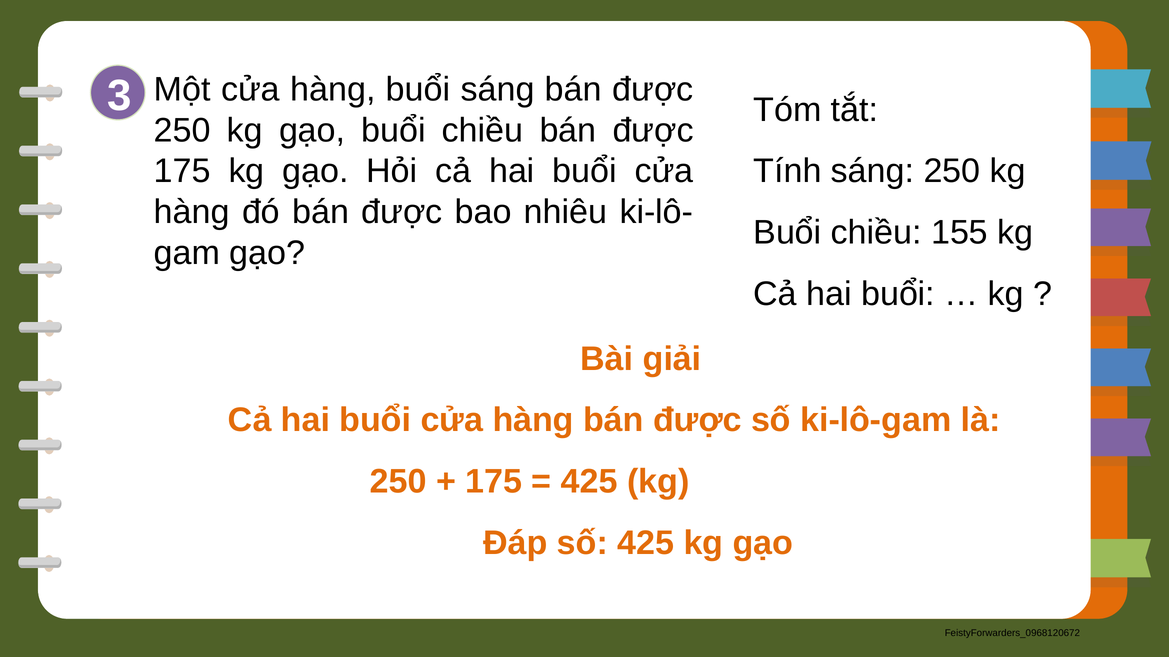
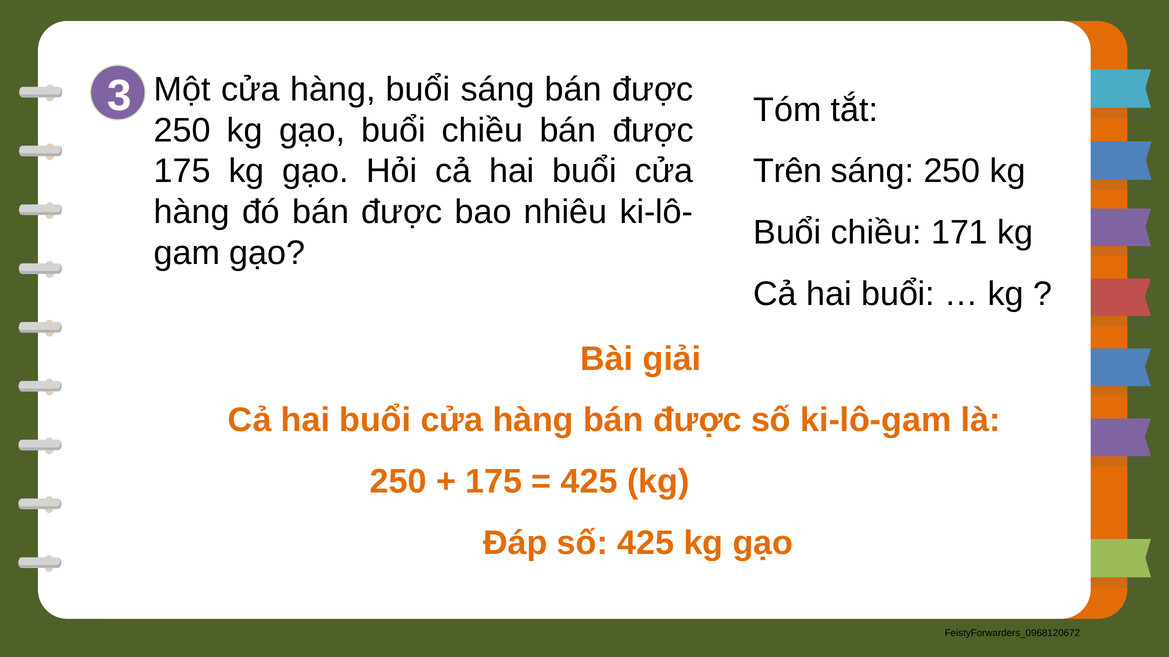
Tính: Tính -> Trên
155: 155 -> 171
